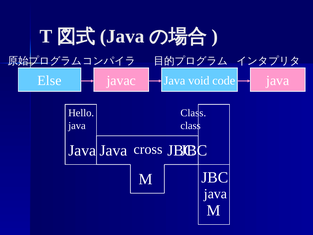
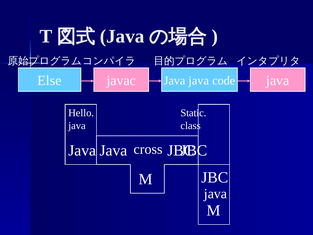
void at (199, 80): void -> java
Class at (193, 113): Class -> Static
